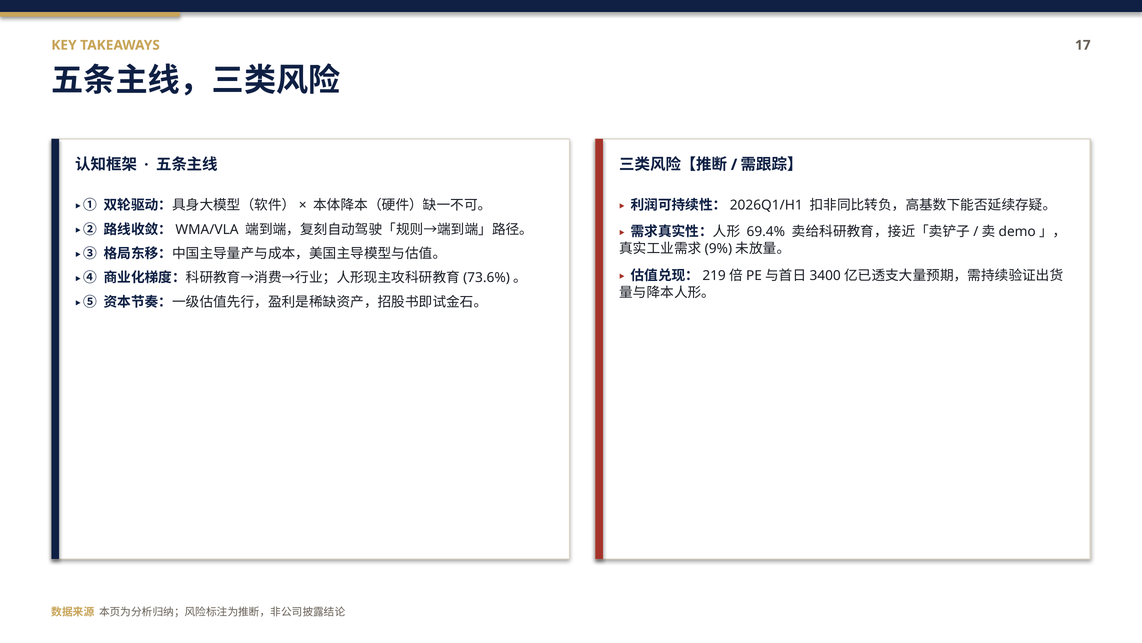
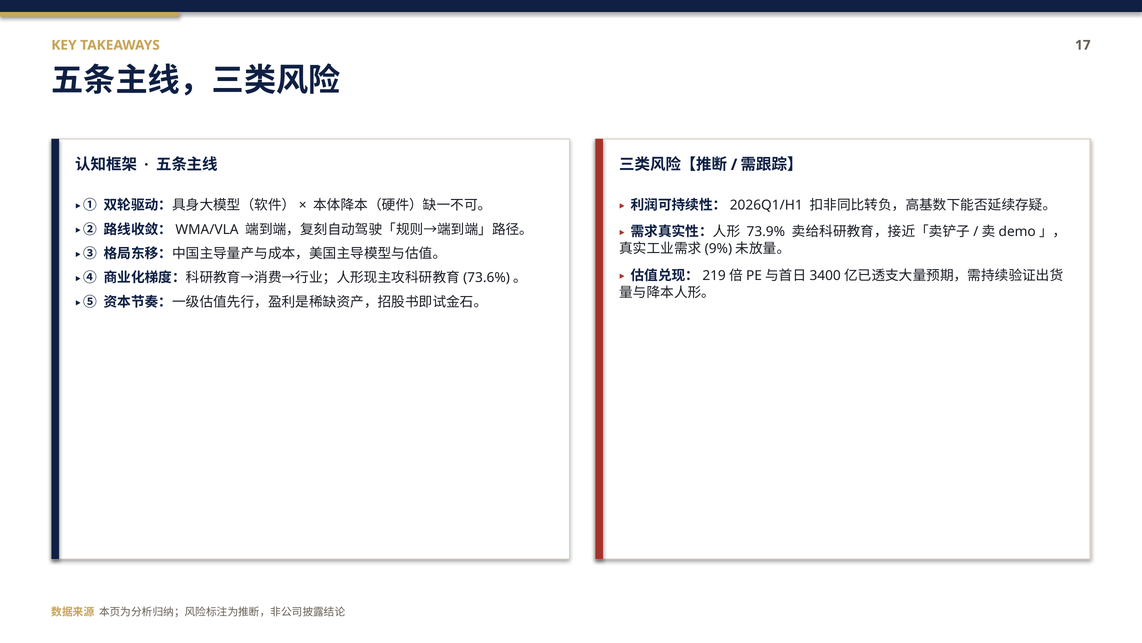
69.4%: 69.4% -> 73.9%
